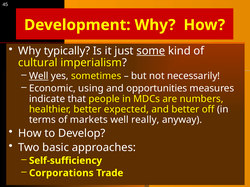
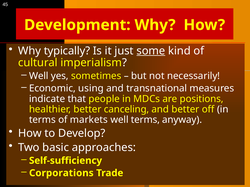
Well at (39, 76) underline: present -> none
opportunities: opportunities -> transnational
numbers: numbers -> positions
expected: expected -> canceling
well really: really -> terms
